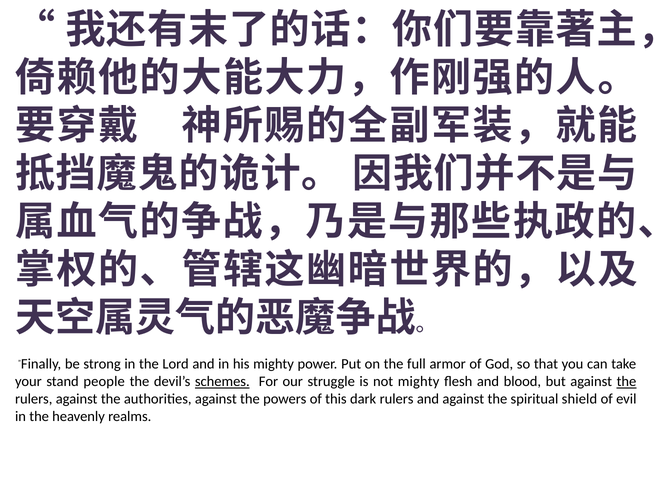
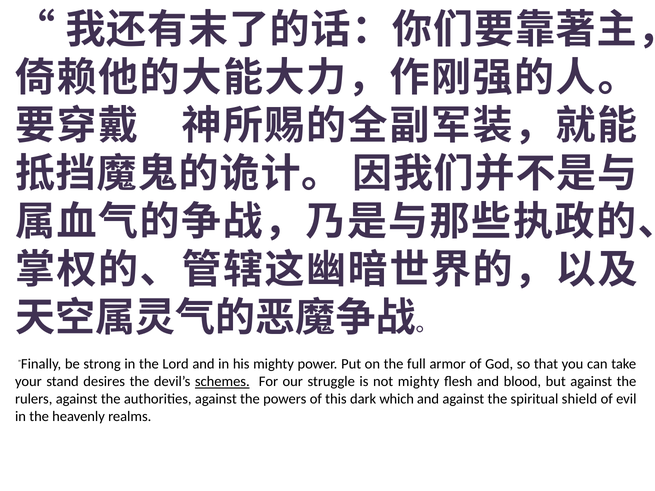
people: people -> desires
the at (626, 382) underline: present -> none
dark rulers: rulers -> which
